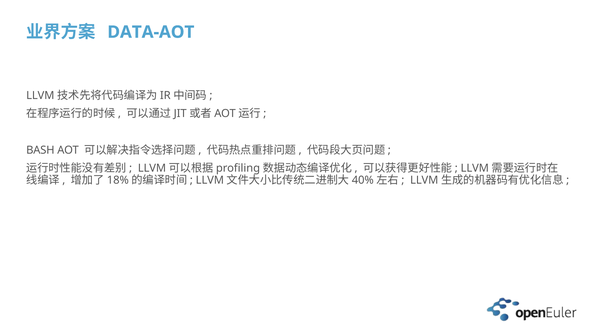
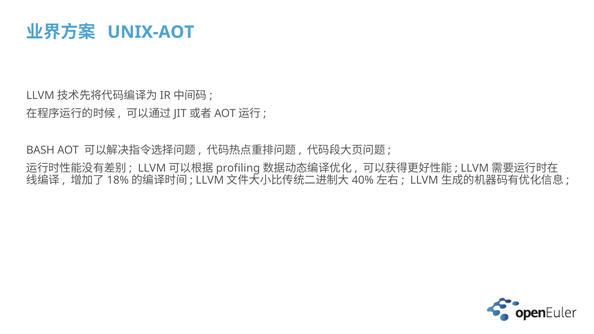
DATA-AOT: DATA-AOT -> UNIX-AOT
